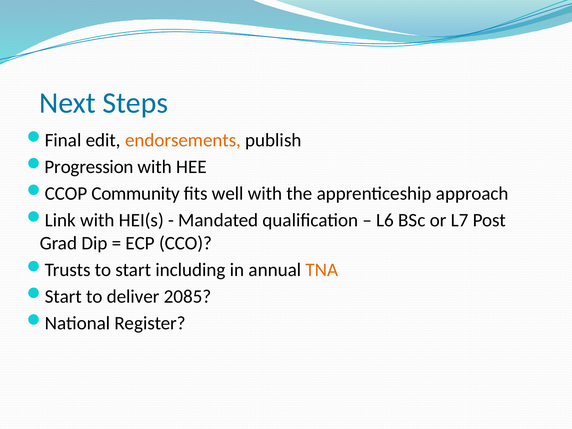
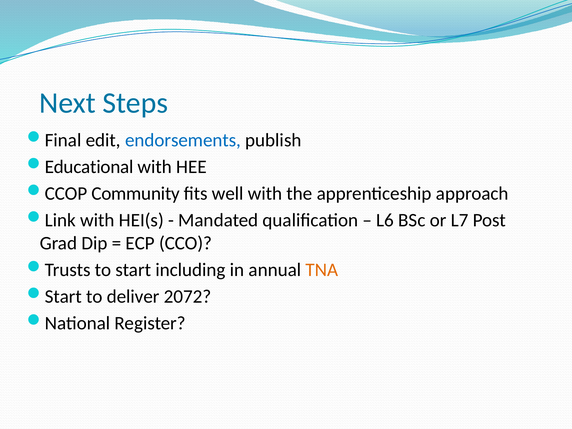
endorsements colour: orange -> blue
Progression: Progression -> Educational
2085: 2085 -> 2072
